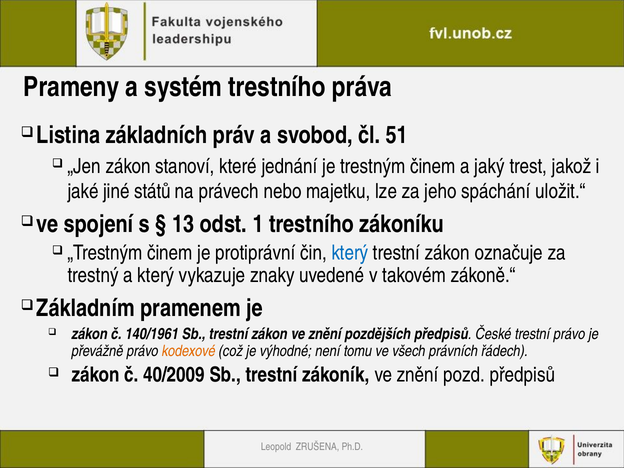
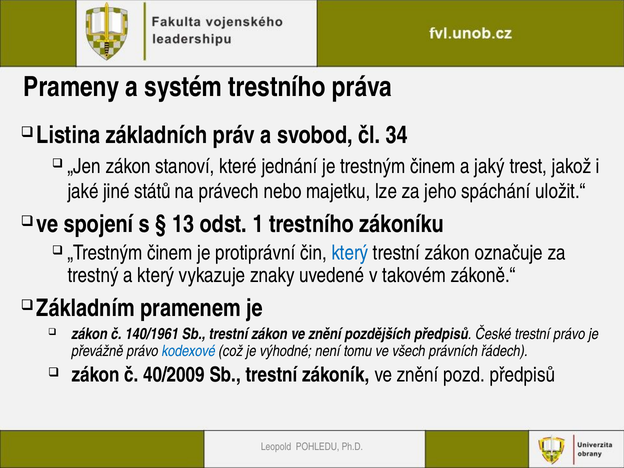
51: 51 -> 34
kodexové colour: orange -> blue
ZRUŠENA: ZRUŠENA -> POHLEDU
